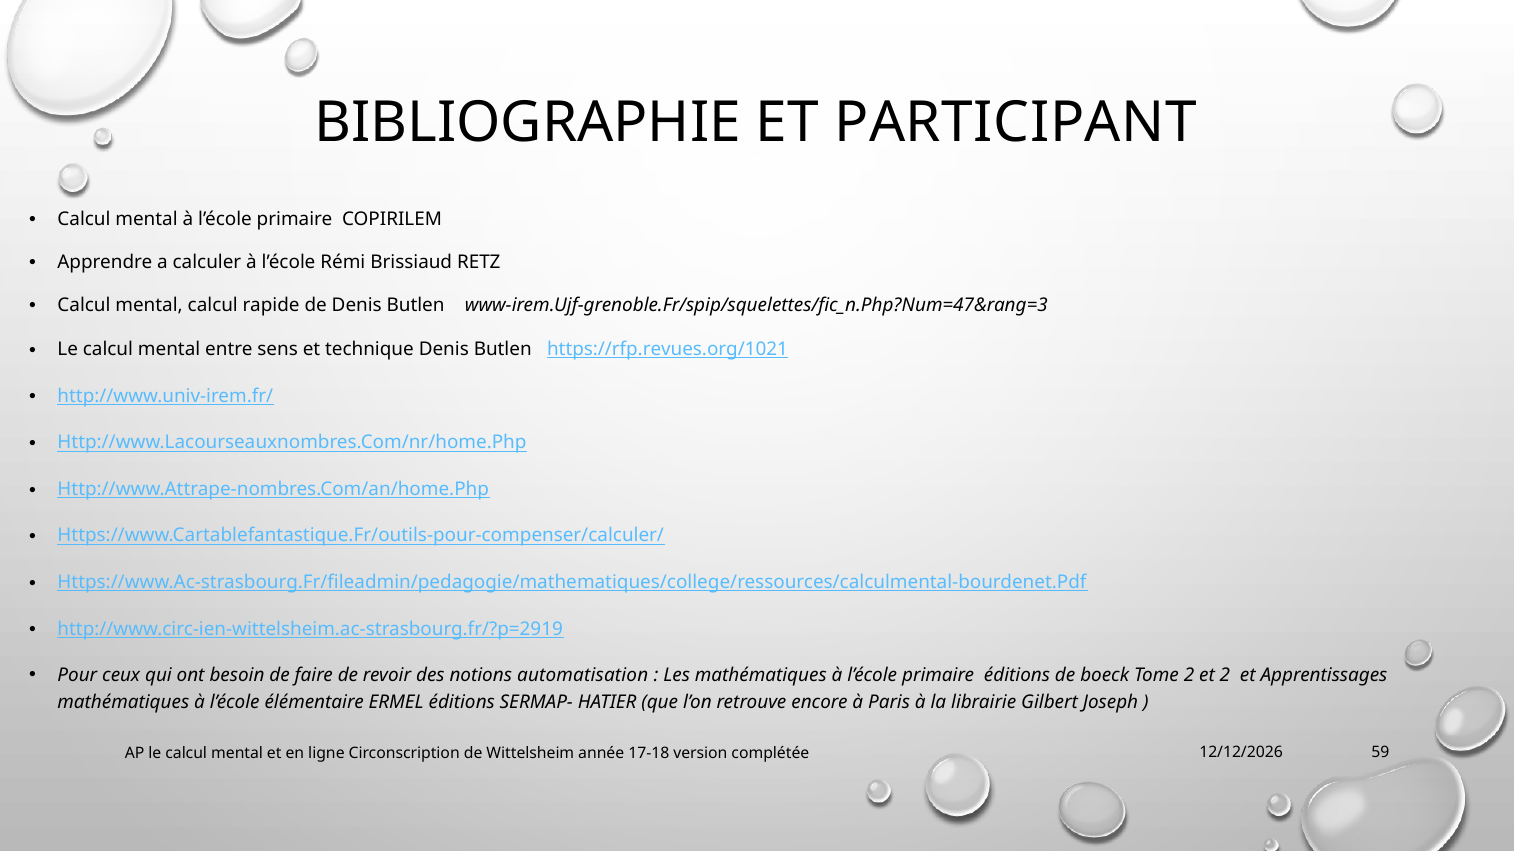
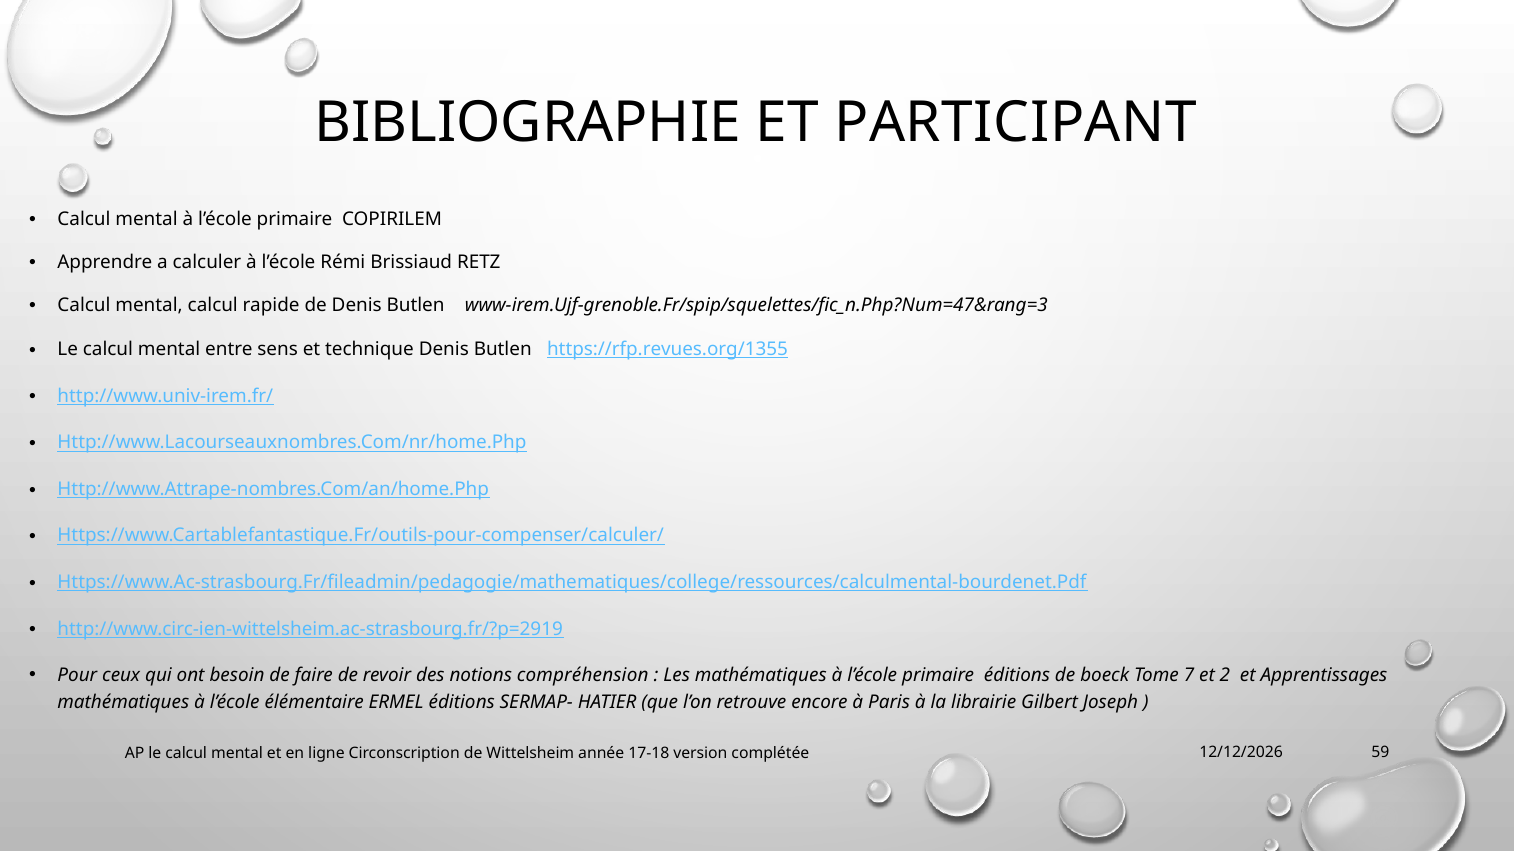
https://rfp.revues.org/1021: https://rfp.revues.org/1021 -> https://rfp.revues.org/1355
automatisation: automatisation -> compréhension
Tome 2: 2 -> 7
